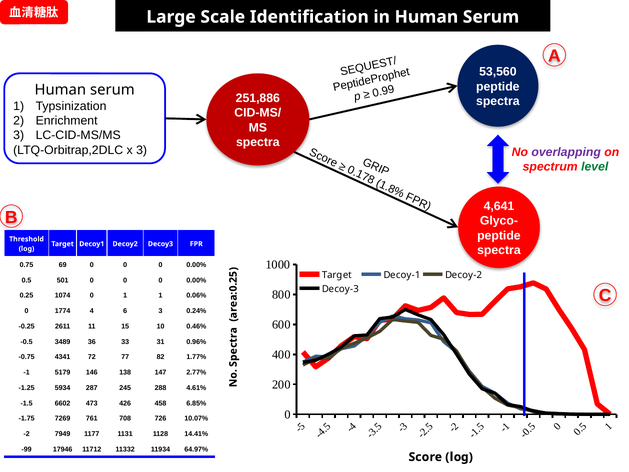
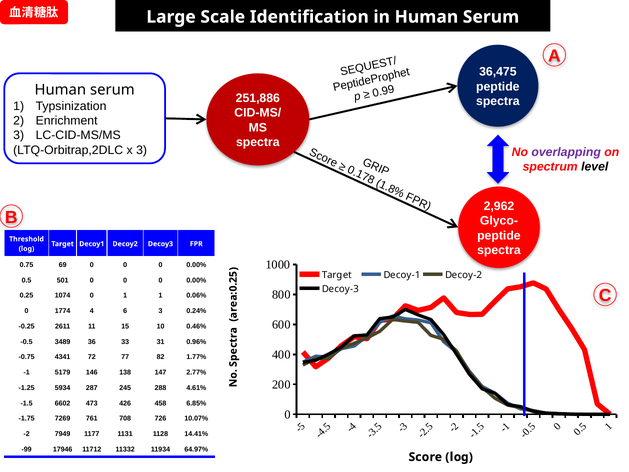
53,560: 53,560 -> 36,475
level colour: green -> black
4,641: 4,641 -> 2,962
